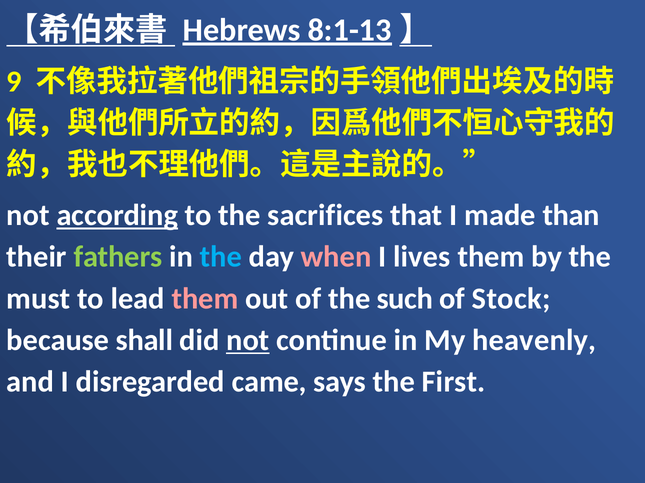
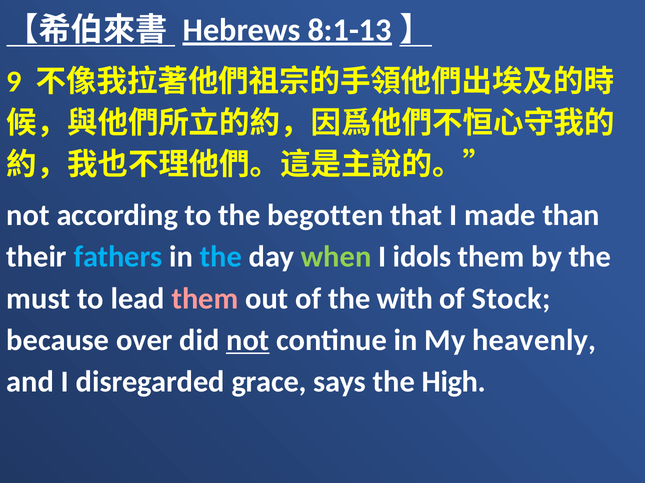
according underline: present -> none
sacrifices: sacrifices -> begotten
fathers colour: light green -> light blue
when colour: pink -> light green
lives: lives -> idols
such: such -> with
shall: shall -> over
came: came -> grace
First: First -> High
